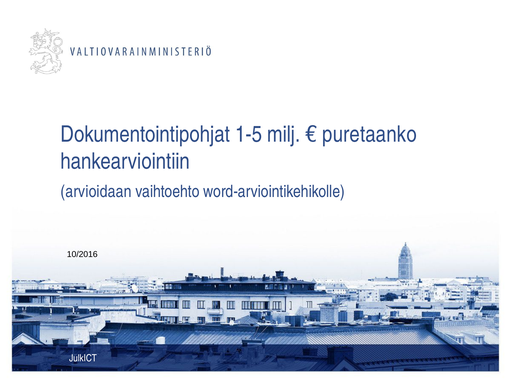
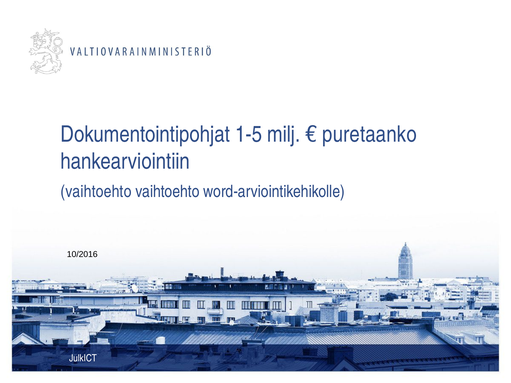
arvioidaan at (96, 192): arvioidaan -> vaihtoehto
